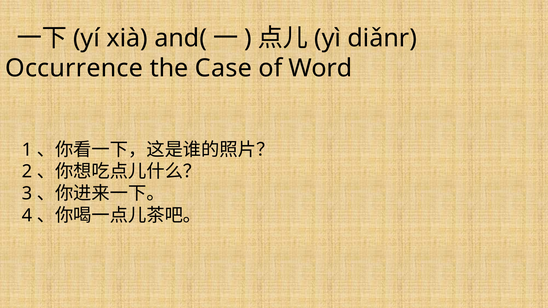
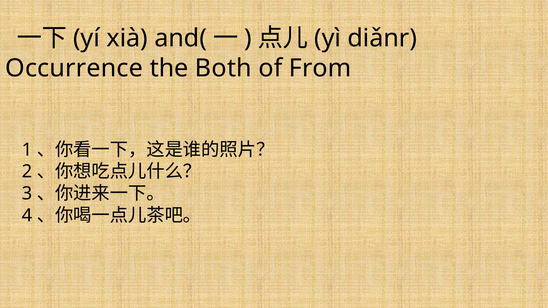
Case: Case -> Both
Word: Word -> From
